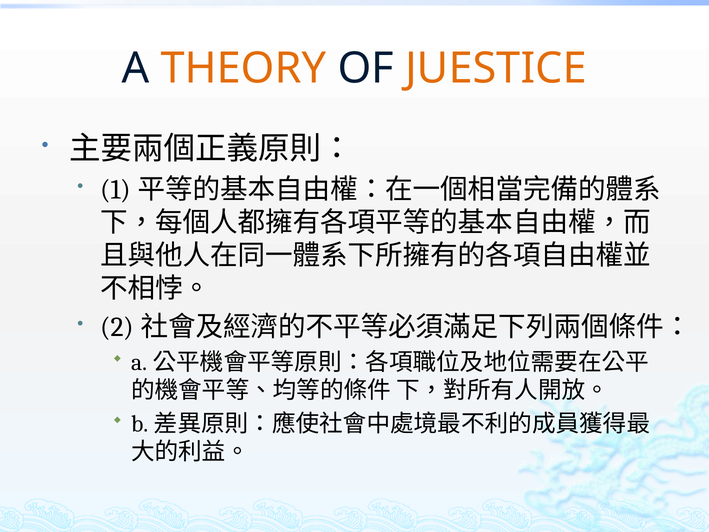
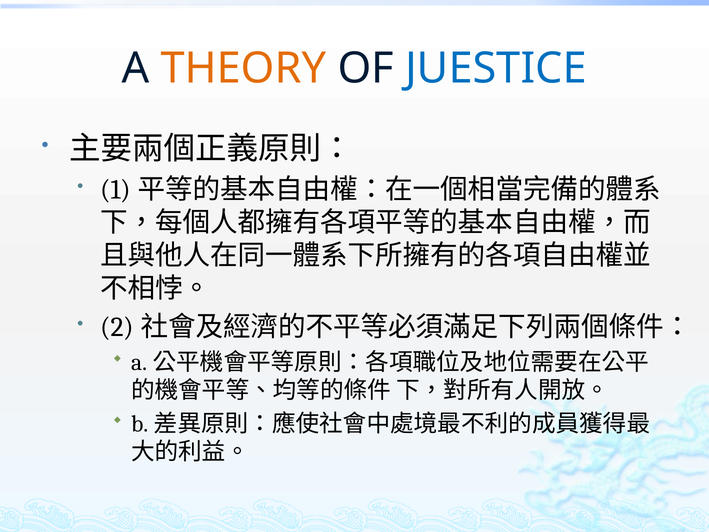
JUESTICE colour: orange -> blue
